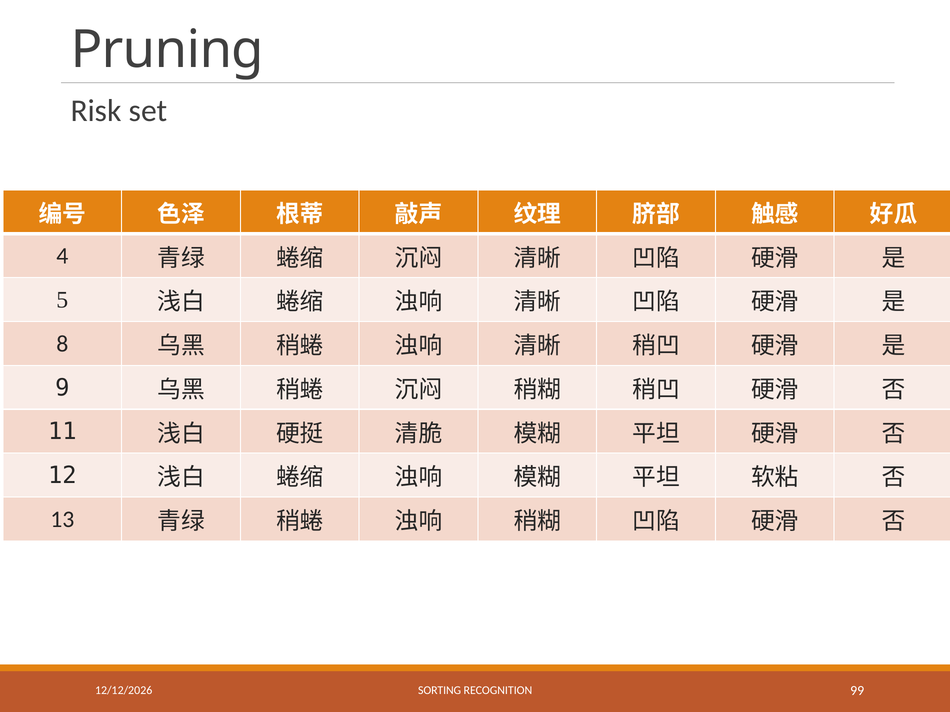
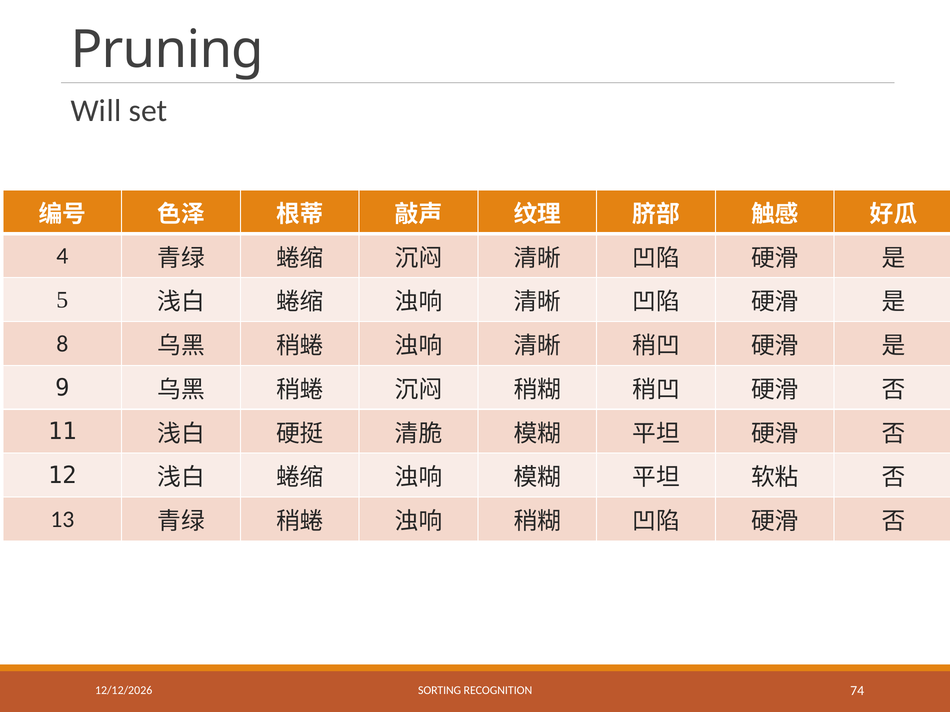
Risk: Risk -> Will
99: 99 -> 74
